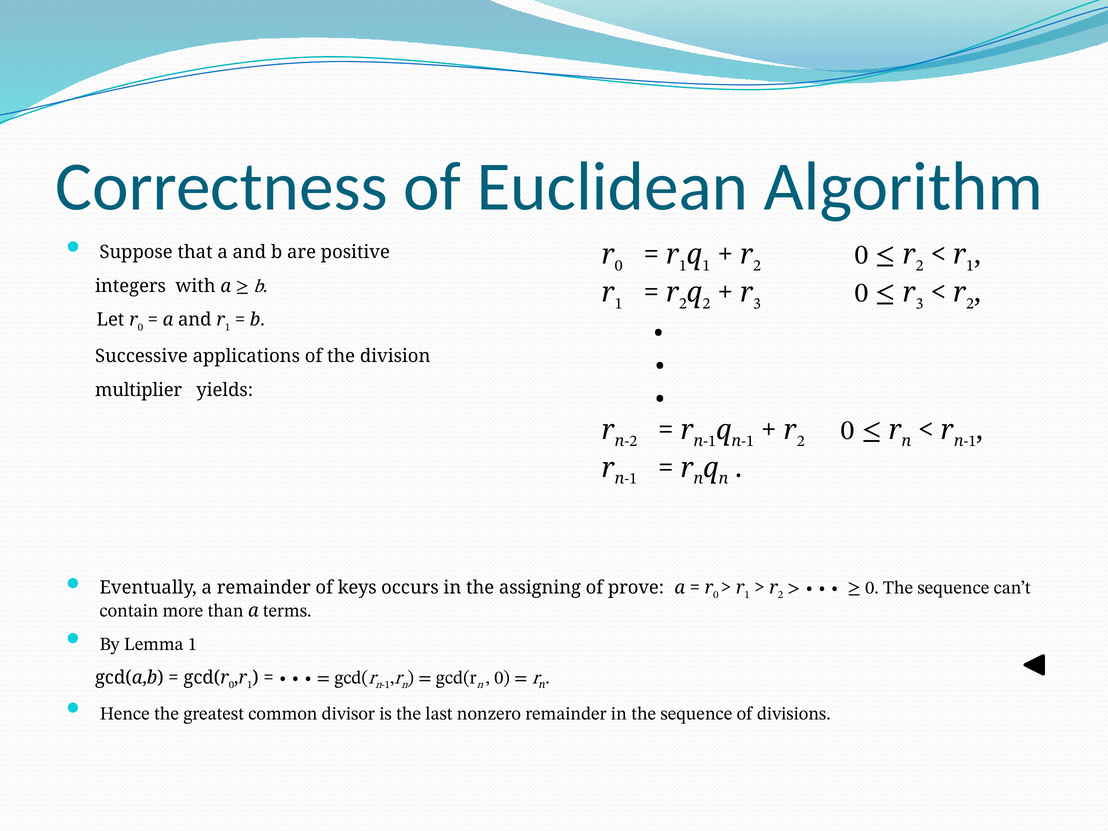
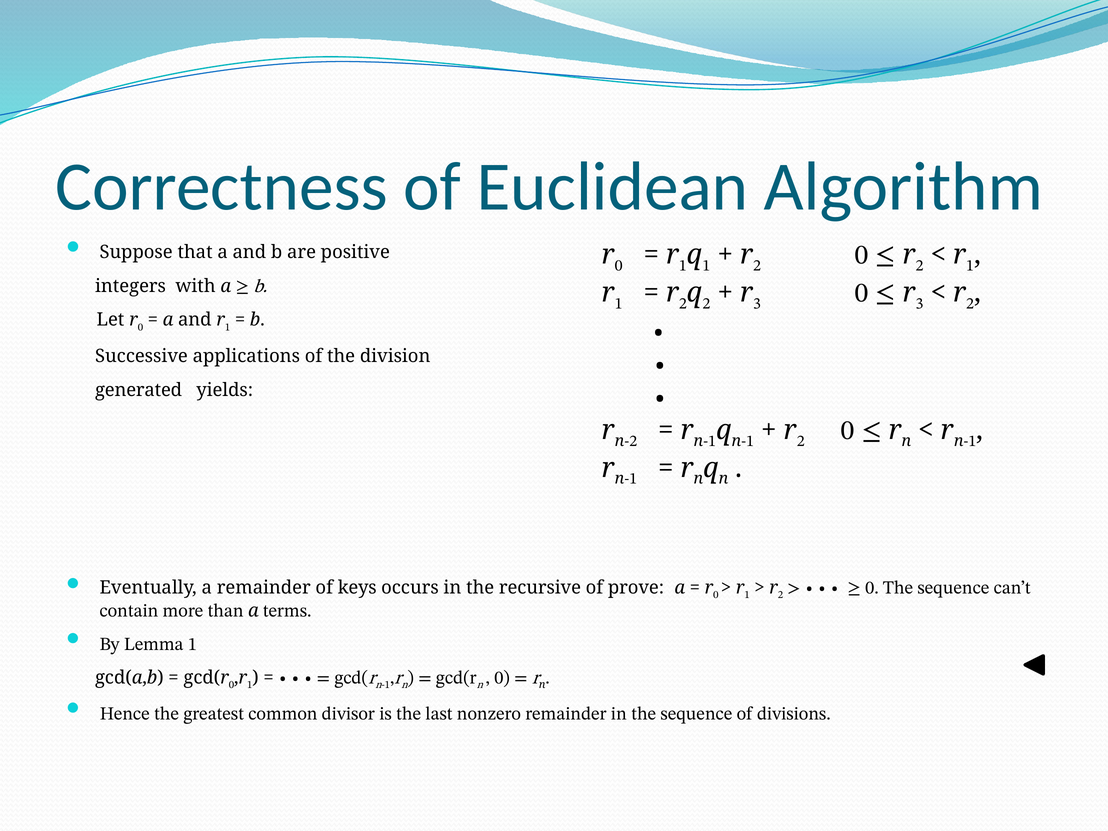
multiplier: multiplier -> generated
assigning: assigning -> recursive
